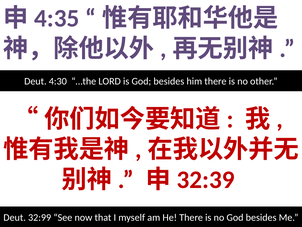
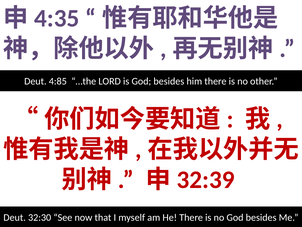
4:30: 4:30 -> 4:85
32:99: 32:99 -> 32:30
